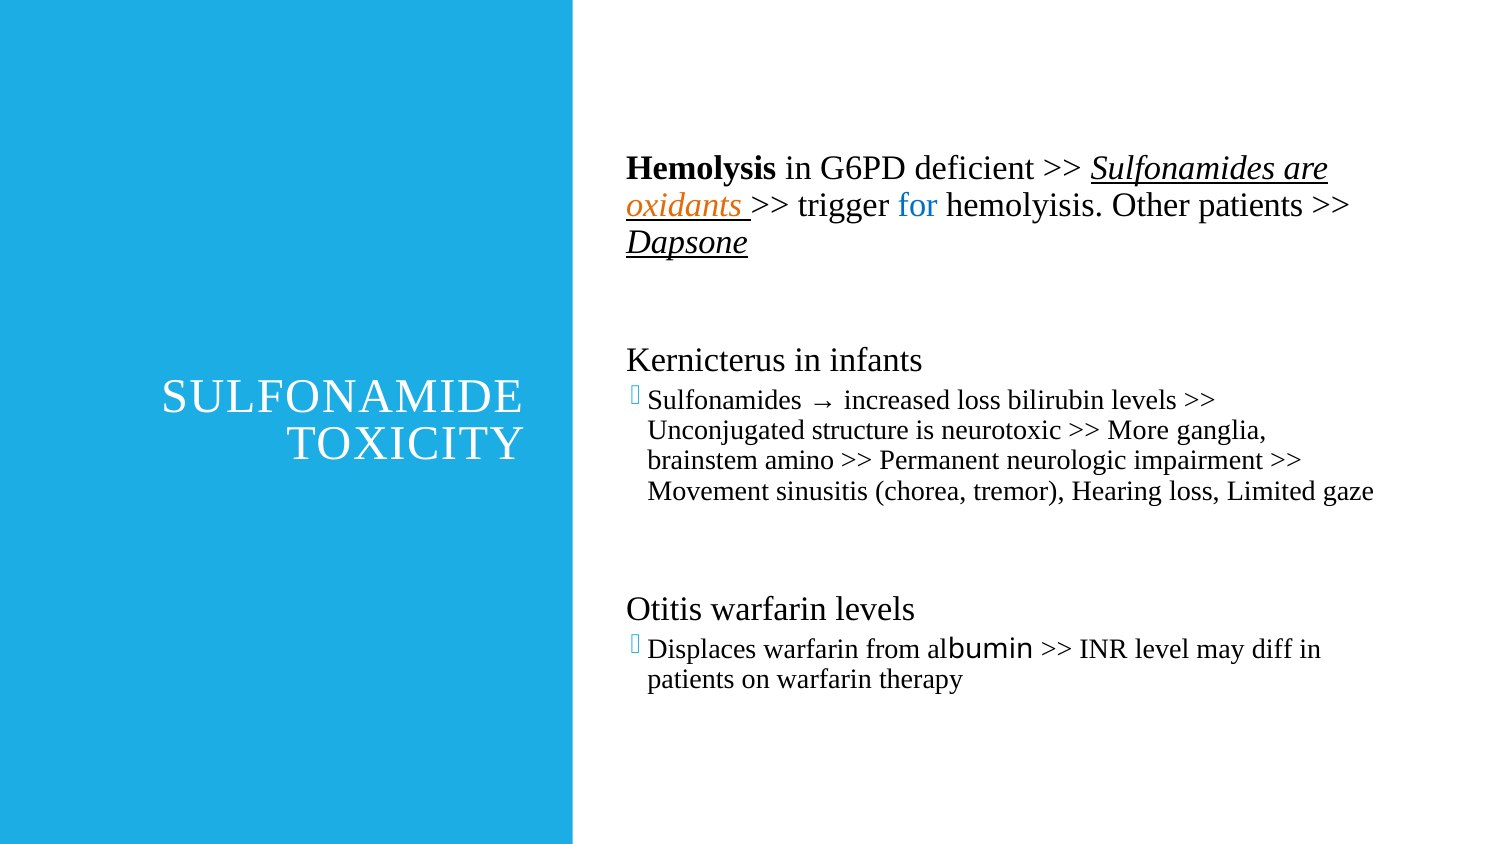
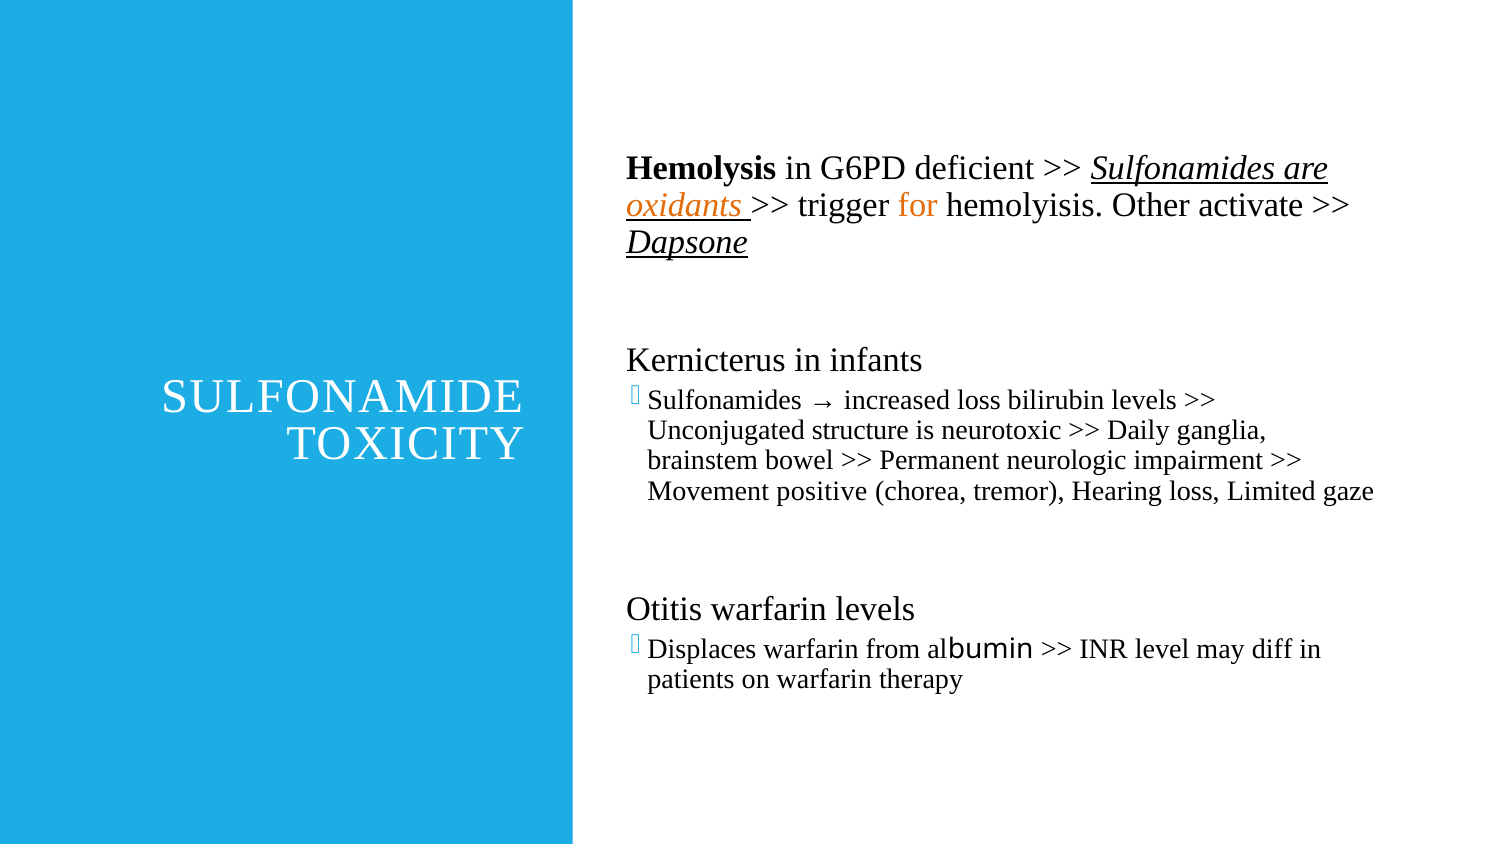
for colour: blue -> orange
Other patients: patients -> activate
More: More -> Daily
amino: amino -> bowel
sinusitis: sinusitis -> positive
